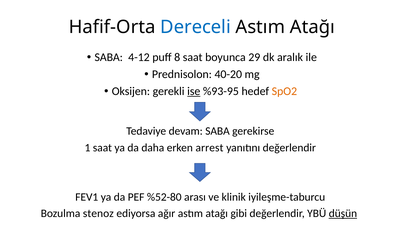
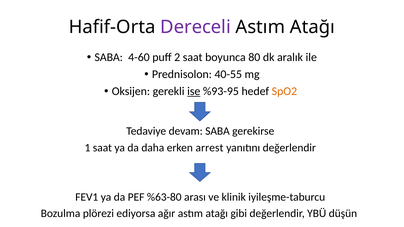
Dereceli colour: blue -> purple
4-12: 4-12 -> 4-60
8: 8 -> 2
29: 29 -> 80
40-20: 40-20 -> 40-55
%52-80: %52-80 -> %63-80
stenoz: stenoz -> plörezi
düşün underline: present -> none
